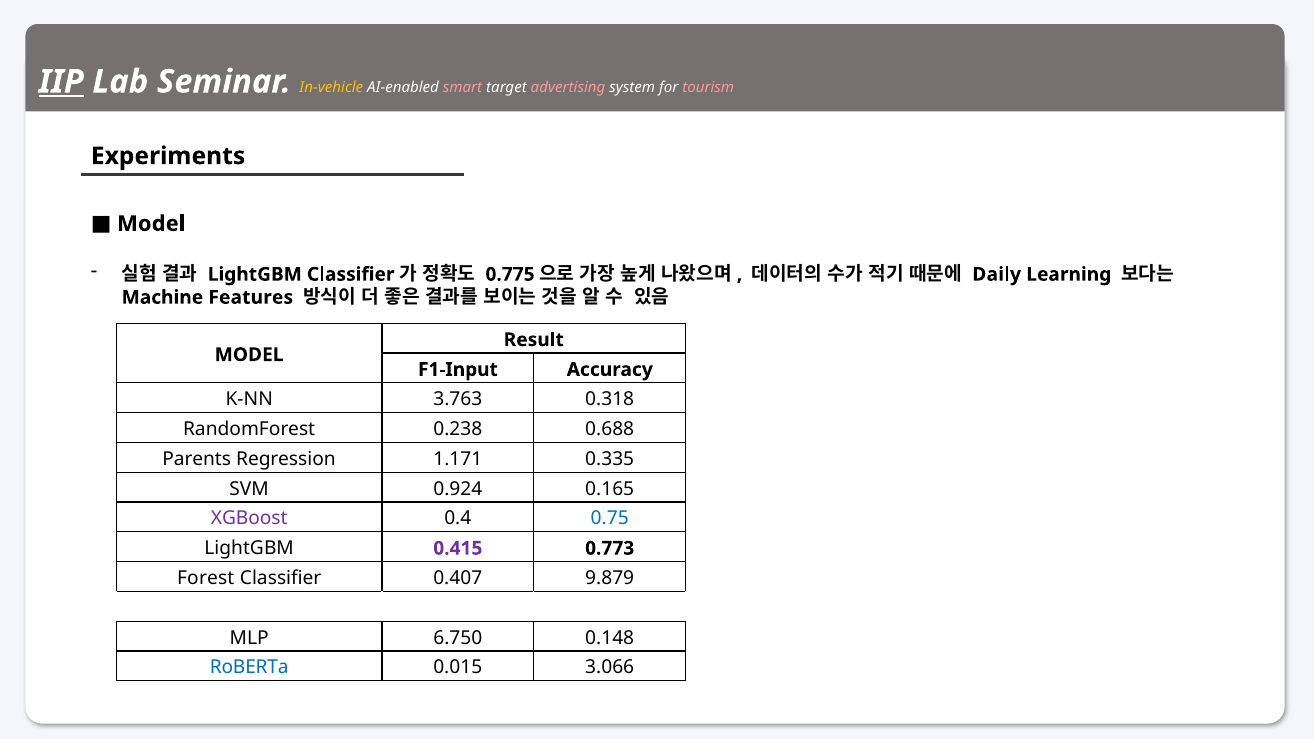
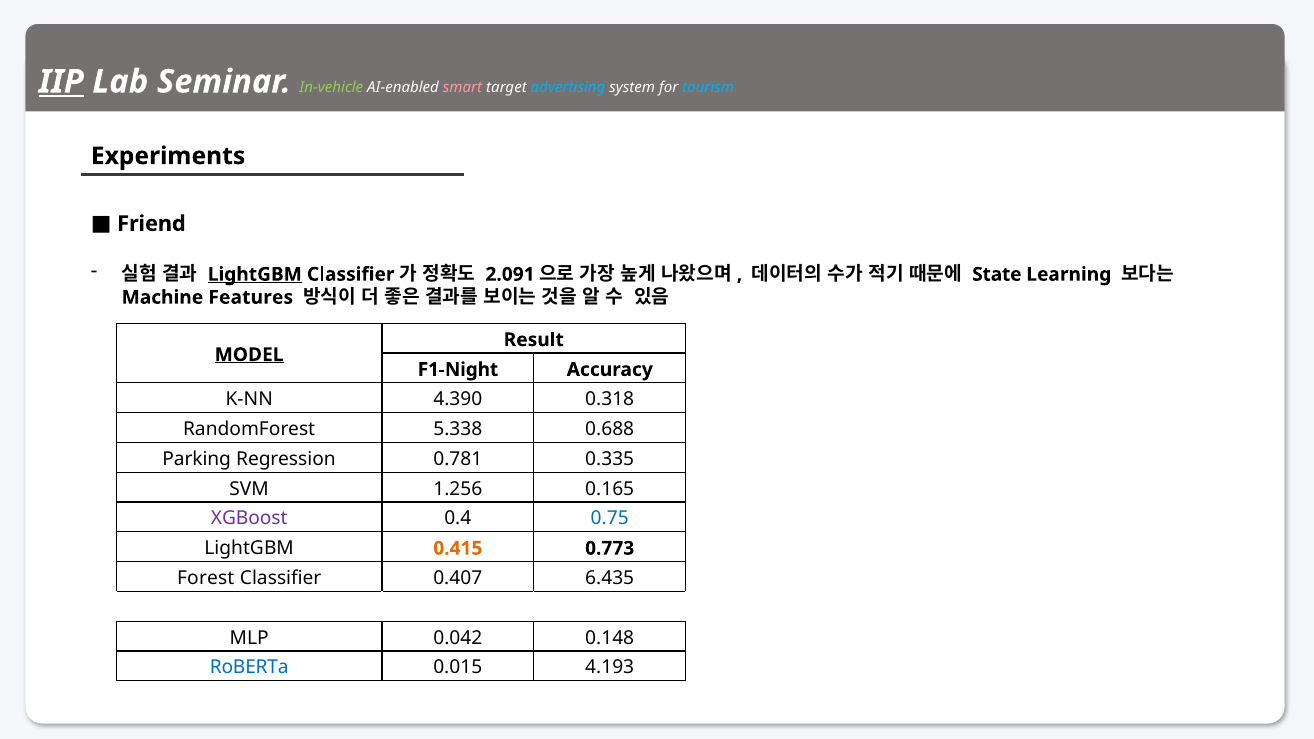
In-vehicle colour: yellow -> light green
advertising colour: pink -> light blue
tourism colour: pink -> light blue
Model at (151, 224): Model -> Friend
LightGBM at (255, 274) underline: none -> present
0.775: 0.775 -> 2.091
Daily: Daily -> State
MODEL at (249, 355) underline: none -> present
F1-Input: F1-Input -> F1-Night
3.763: 3.763 -> 4.390
0.238: 0.238 -> 5.338
Parents: Parents -> Parking
1.171: 1.171 -> 0.781
0.924: 0.924 -> 1.256
0.415 colour: purple -> orange
9.879: 9.879 -> 6.435
6.750: 6.750 -> 0.042
3.066: 3.066 -> 4.193
